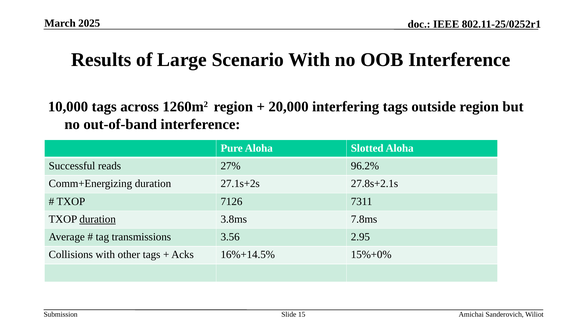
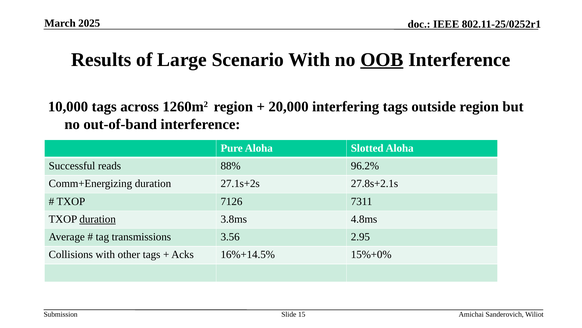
OOB underline: none -> present
27%: 27% -> 88%
7.8ms: 7.8ms -> 4.8ms
